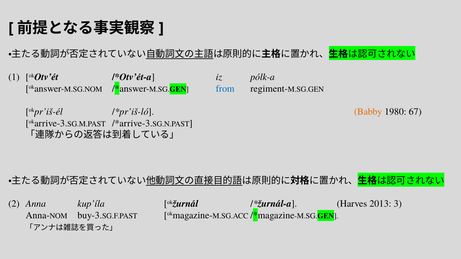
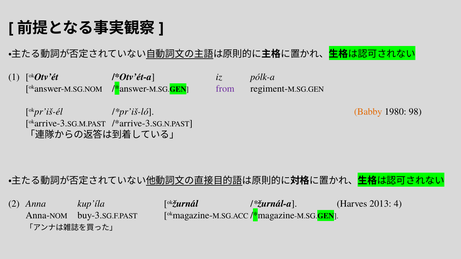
from colour: blue -> purple
67: 67 -> 98
3: 3 -> 4
